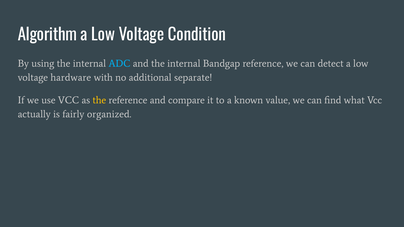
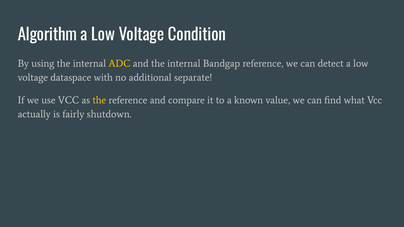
ADC colour: light blue -> yellow
hardware: hardware -> dataspace
organized: organized -> shutdown
